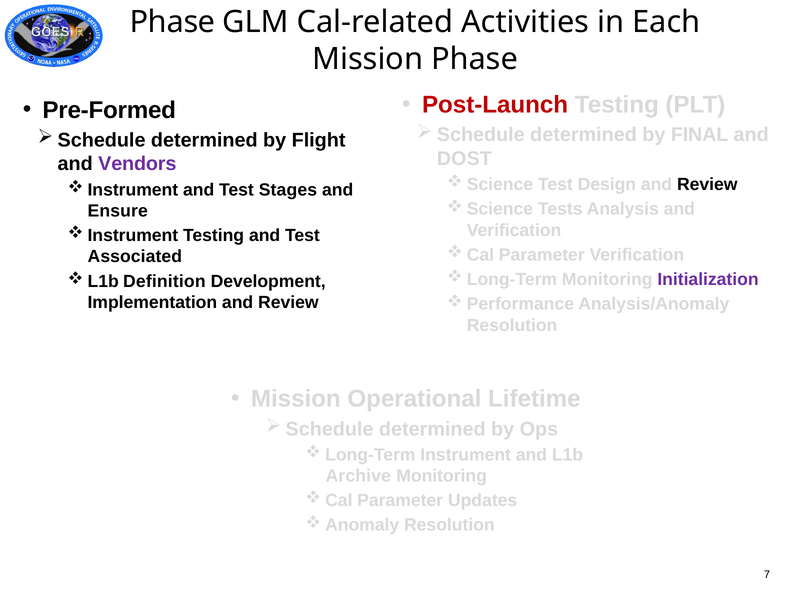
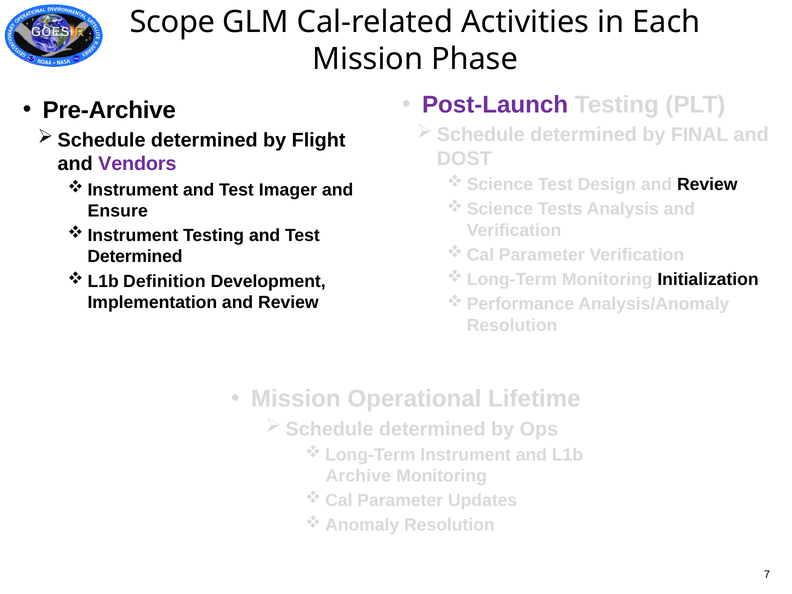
Phase at (172, 22): Phase -> Scope
Post-Launch colour: red -> purple
Pre-Formed: Pre-Formed -> Pre-Archive
Stages: Stages -> Imager
Associated at (135, 257): Associated -> Determined
Initialization colour: purple -> black
